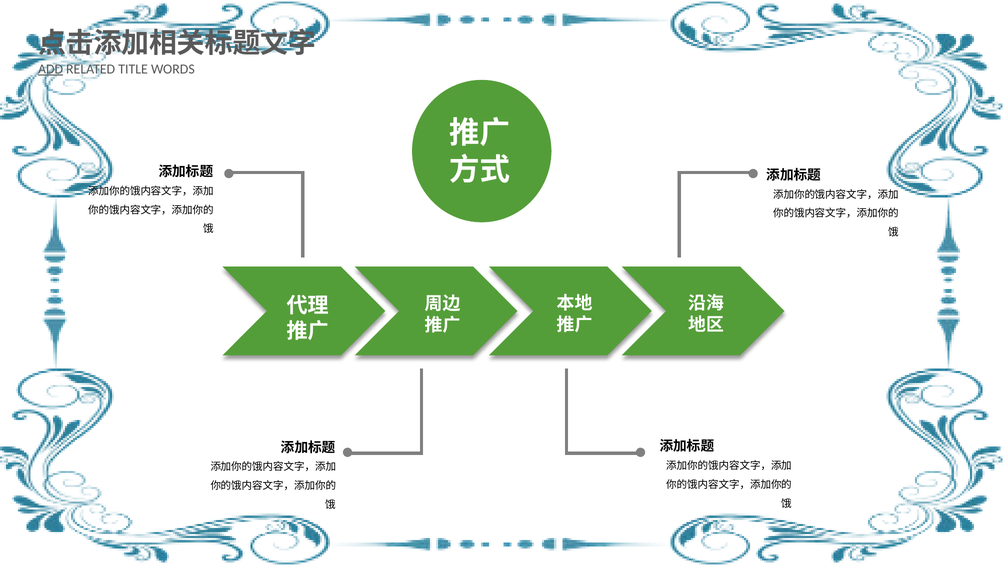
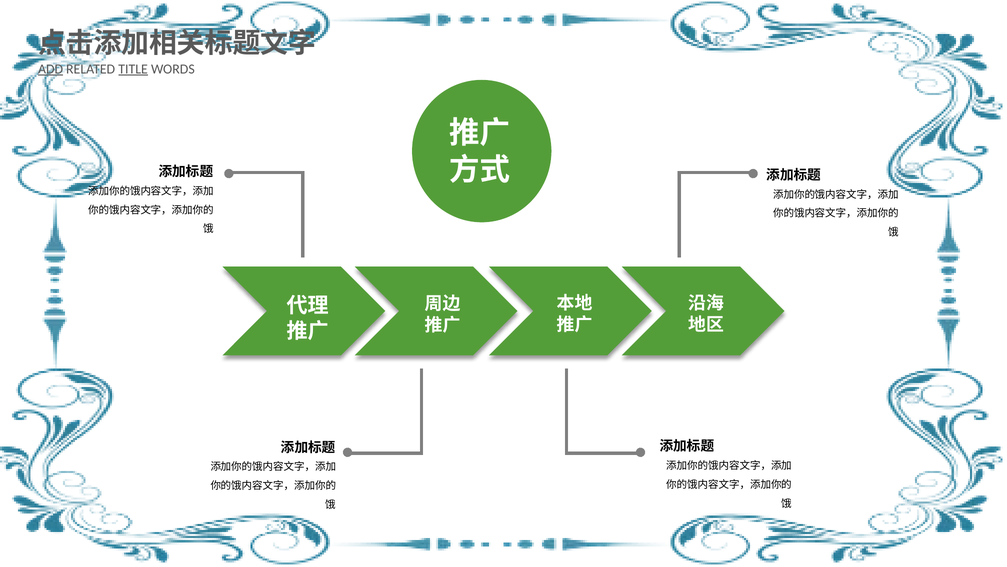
TITLE underline: none -> present
